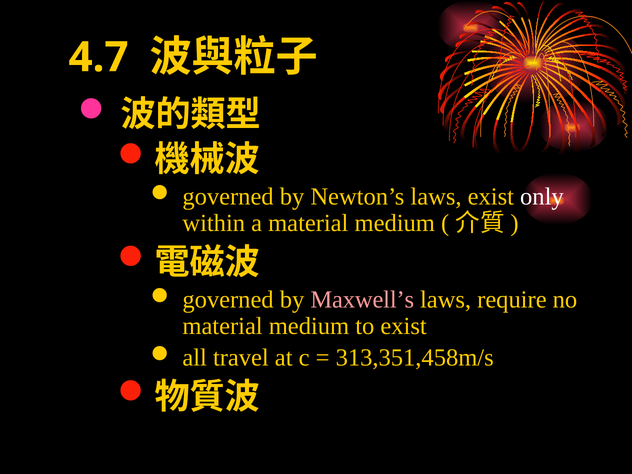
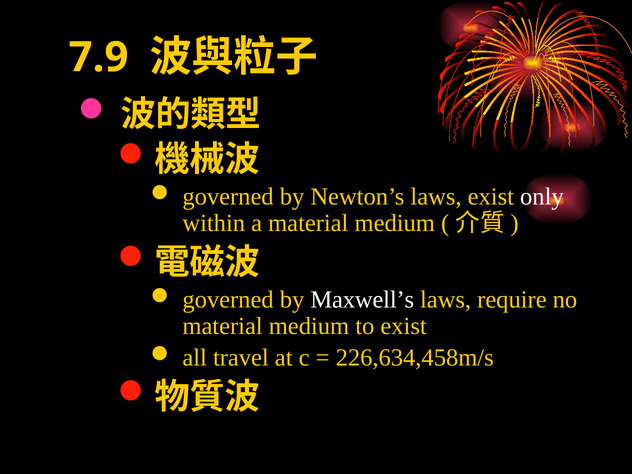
4.7: 4.7 -> 7.9
Maxwell’s colour: pink -> white
313,351,458m/s: 313,351,458m/s -> 226,634,458m/s
